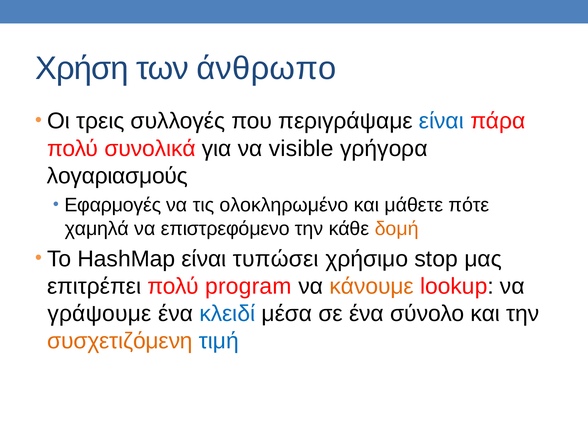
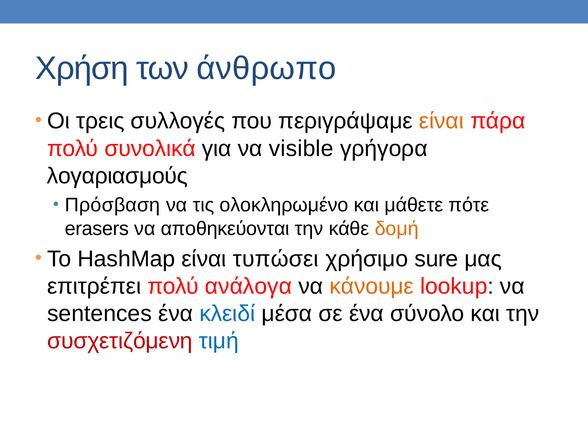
είναι at (441, 121) colour: blue -> orange
Εφαρμογές: Εφαρμογές -> Πρόσβαση
χαμηλά: χαμηλά -> erasers
επιστρεφόμενο: επιστρεφόμενο -> αποθηκεύονται
stop: stop -> sure
program: program -> ανάλογα
γράψουμε: γράψουμε -> sentences
συσχετιζόμενη colour: orange -> red
